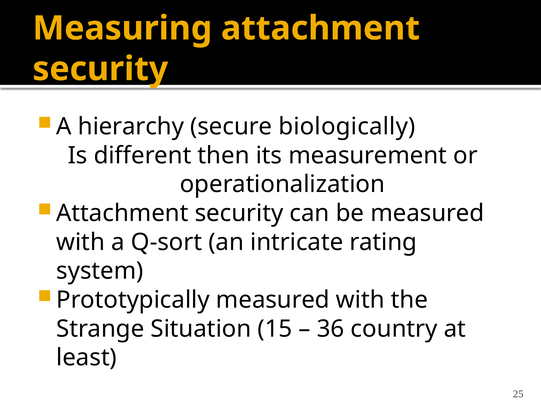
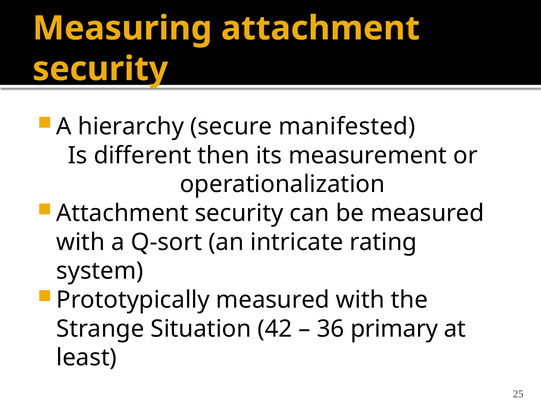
biologically: biologically -> manifested
15: 15 -> 42
country: country -> primary
